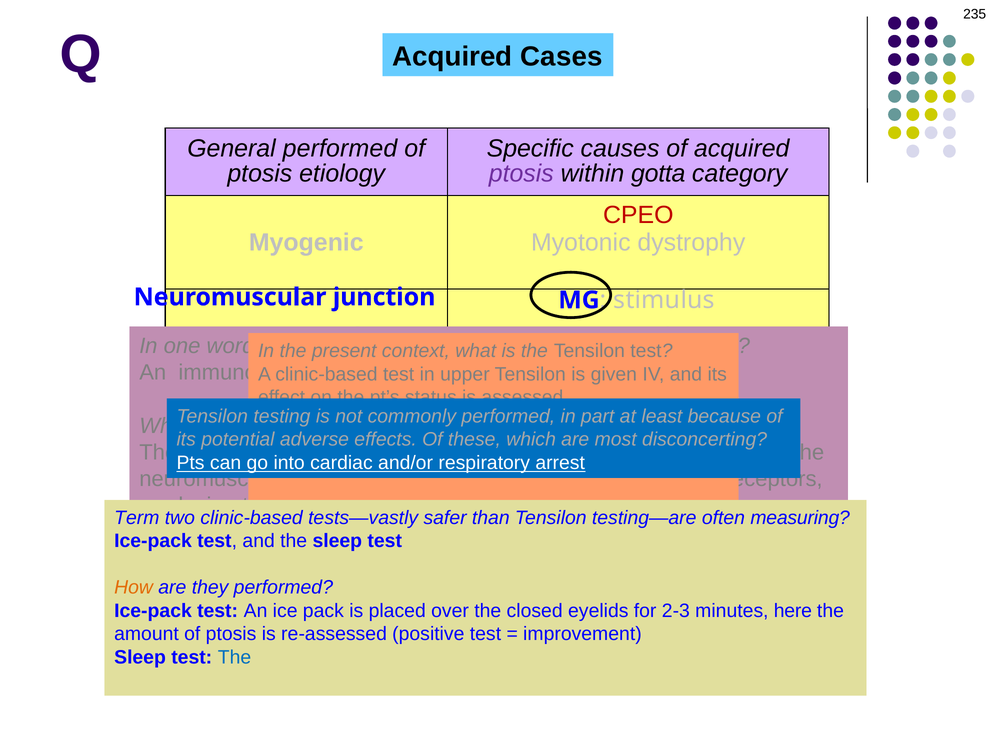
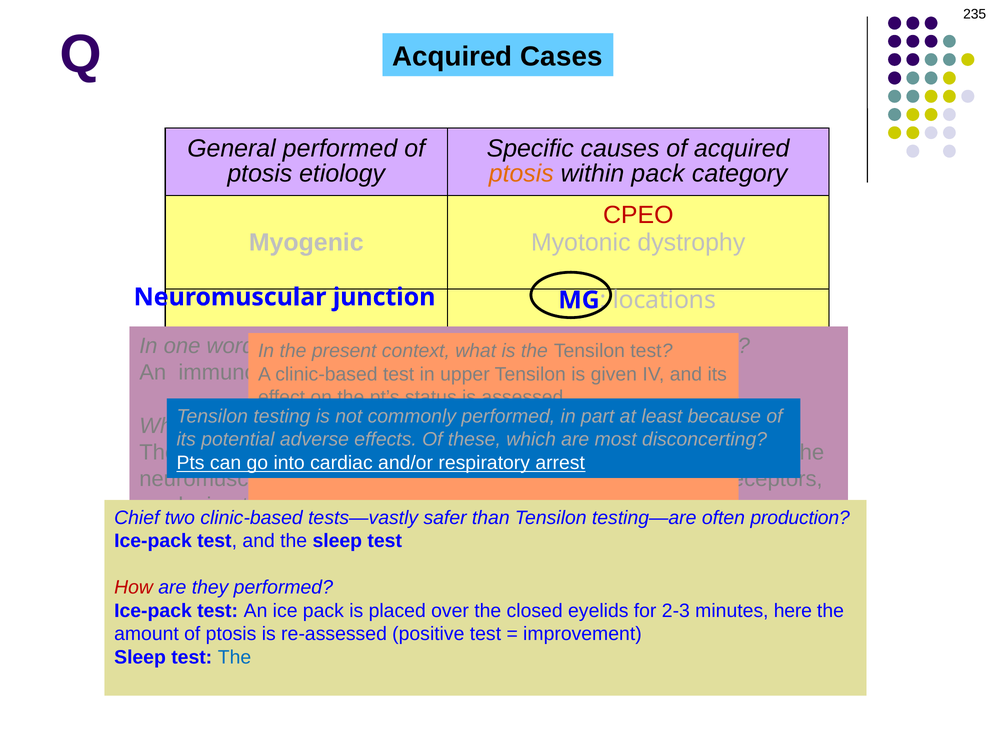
ptosis at (521, 174) colour: purple -> orange
within gotta: gotta -> pack
stimulus: stimulus -> locations
Term: Term -> Chief
measuring: measuring -> production
How colour: orange -> red
